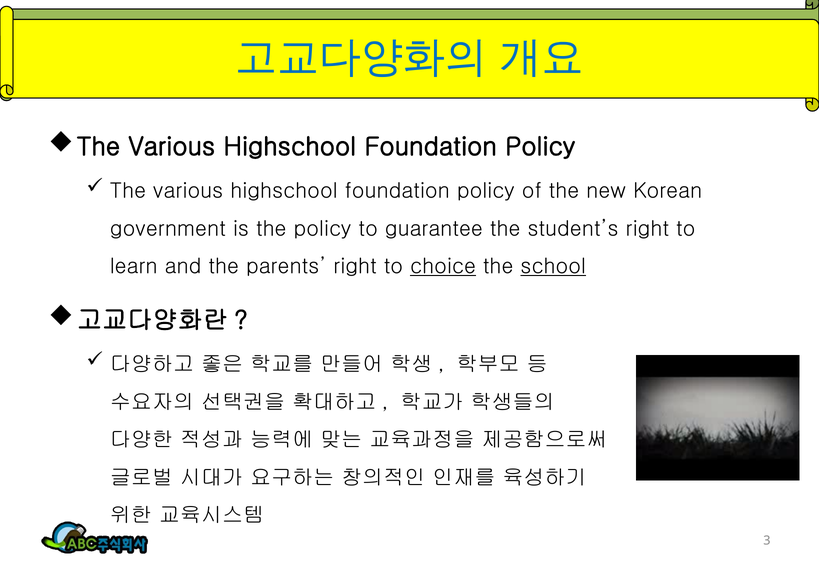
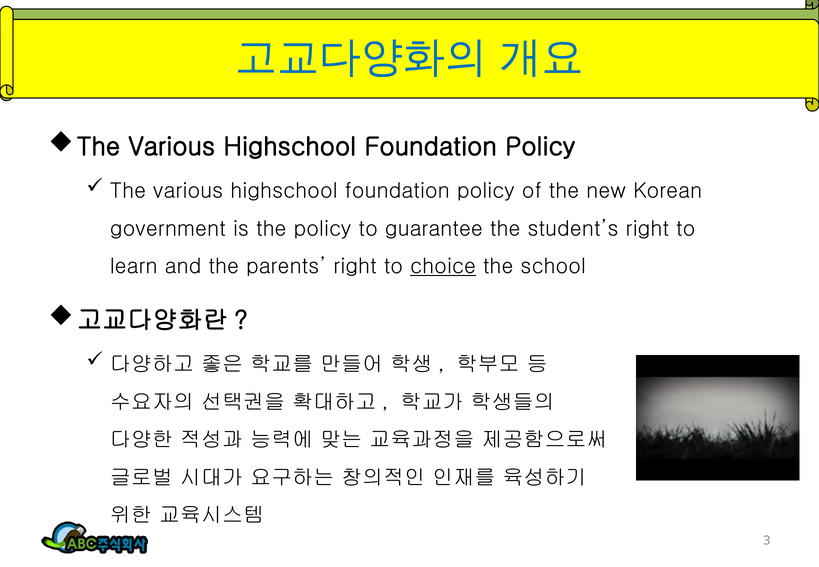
school underline: present -> none
